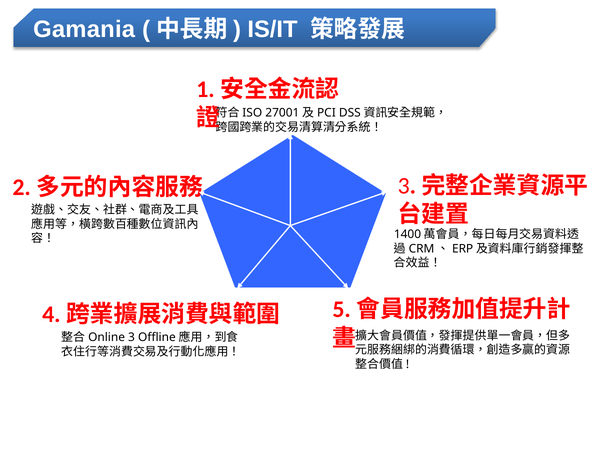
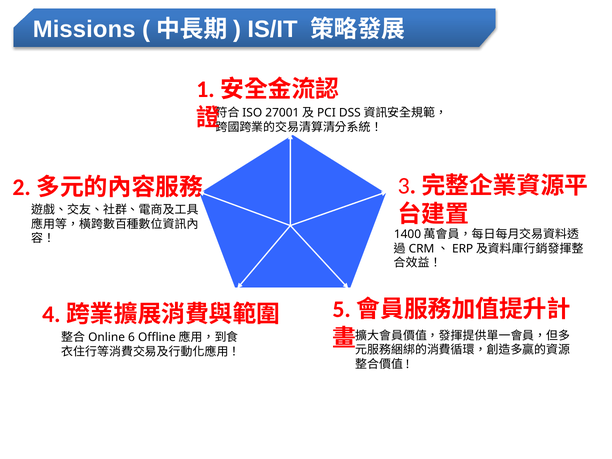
Gamania: Gamania -> Missions
3: 3 -> 6
